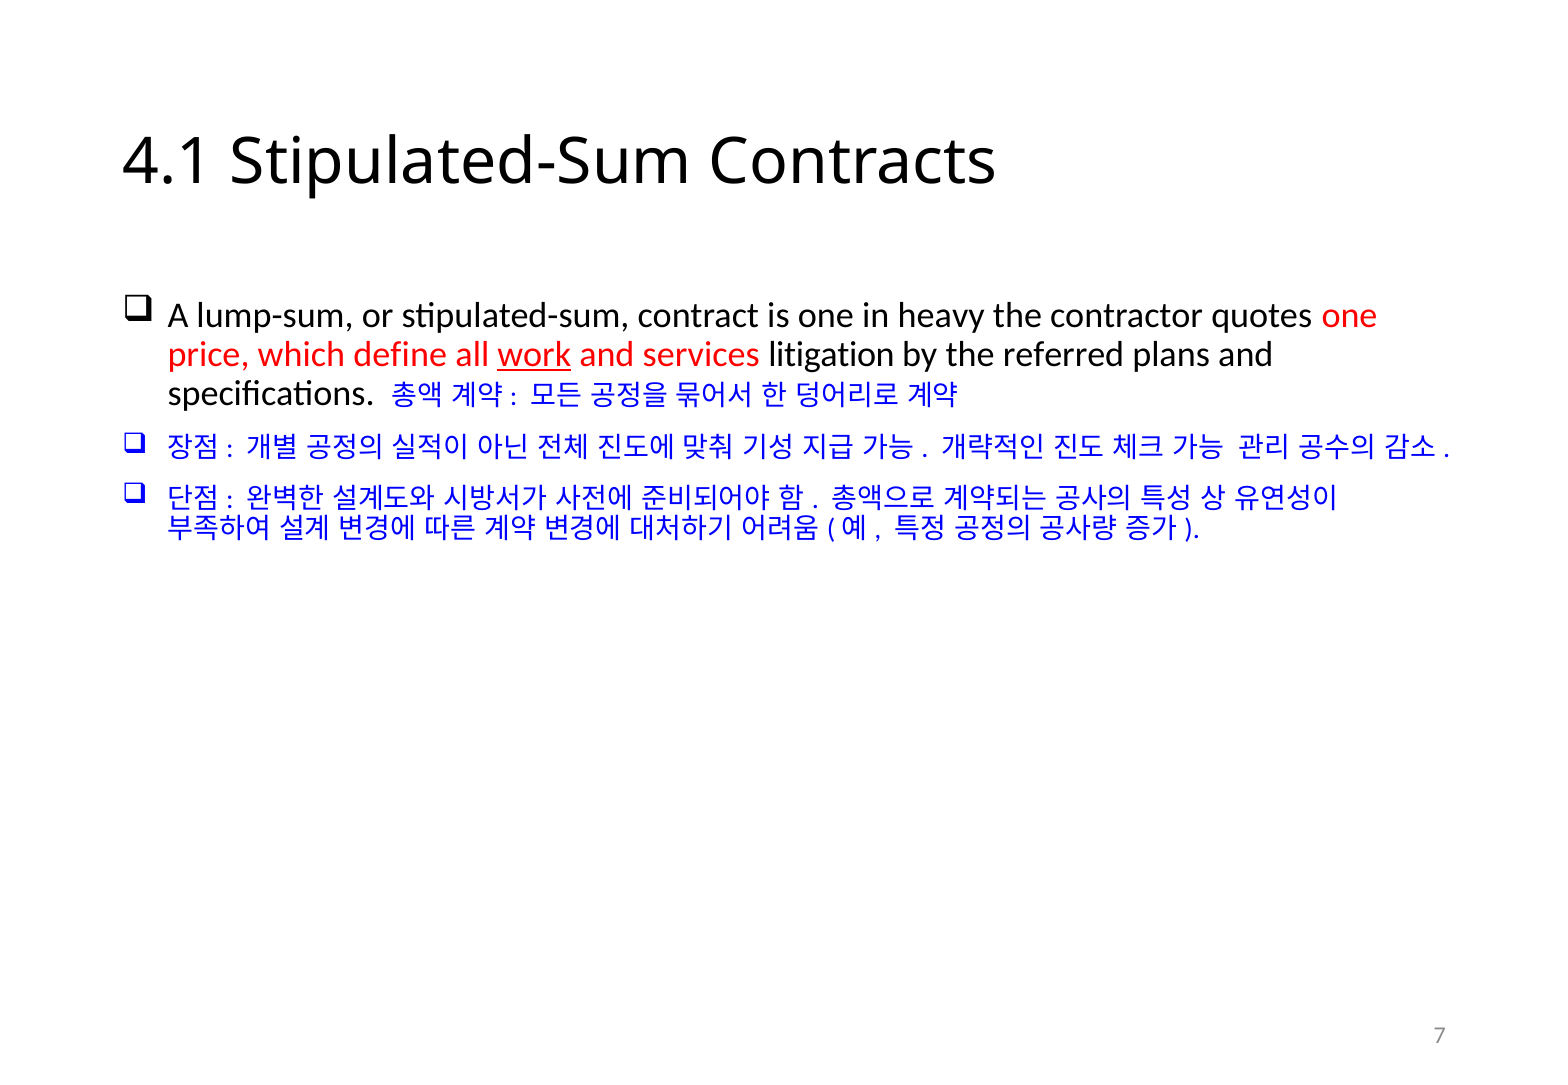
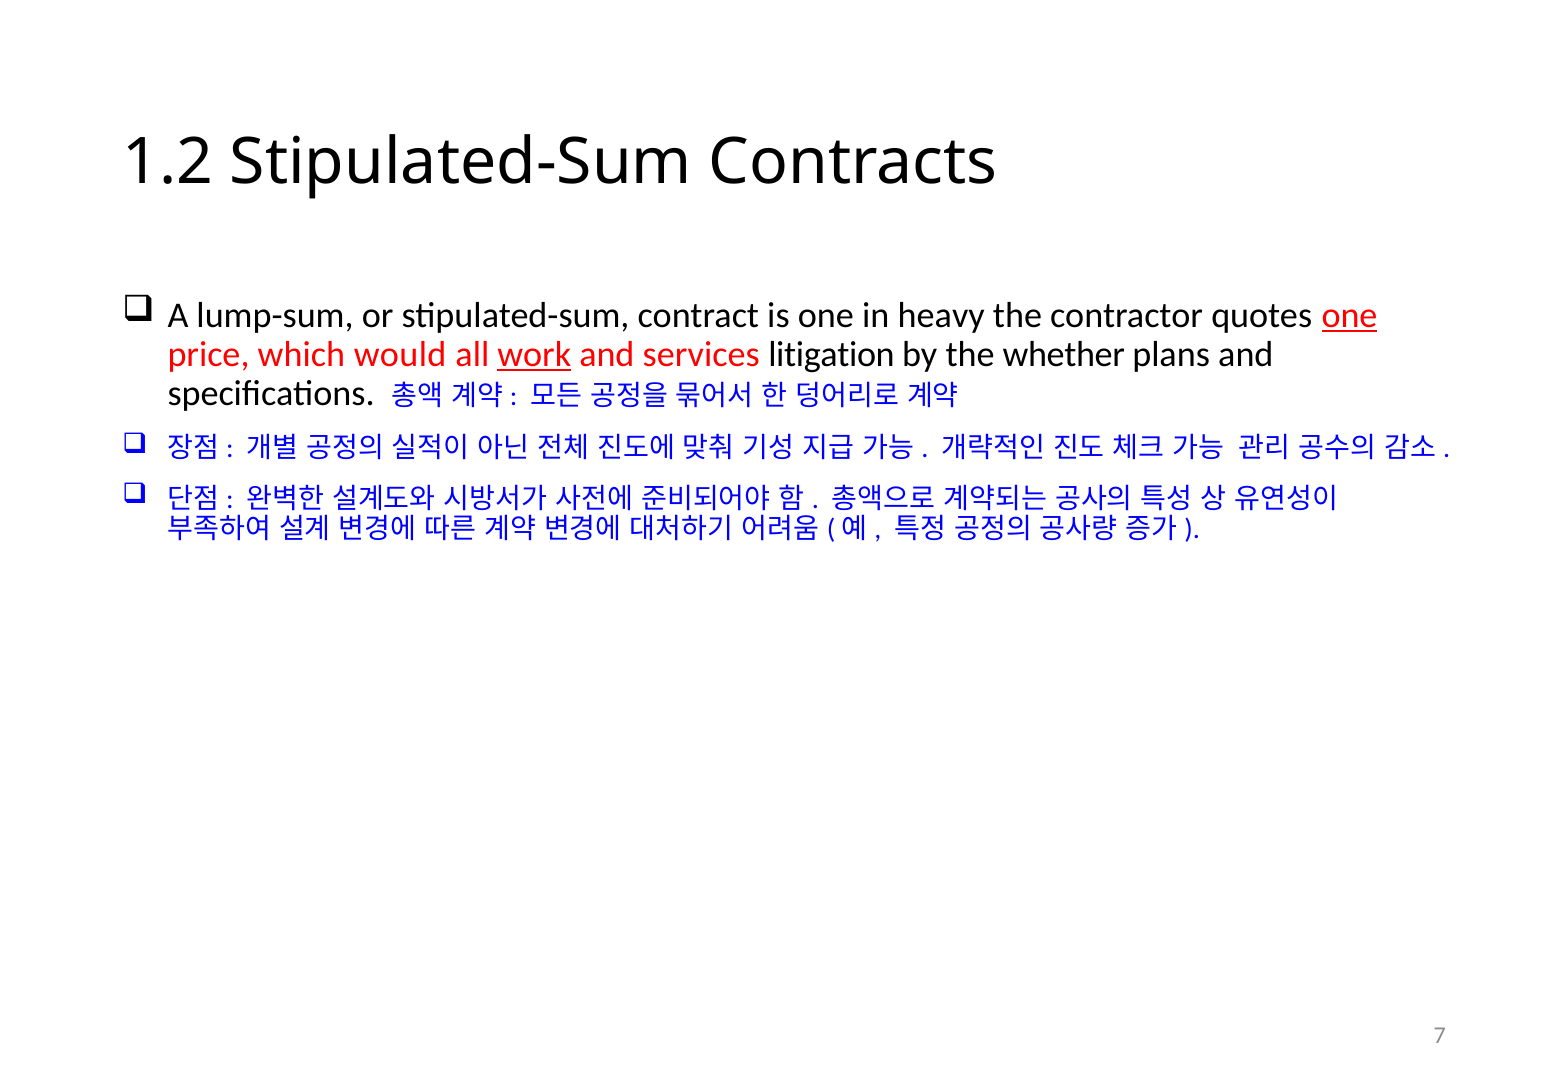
4.1: 4.1 -> 1.2
one at (1350, 315) underline: none -> present
define: define -> would
referred: referred -> whether
